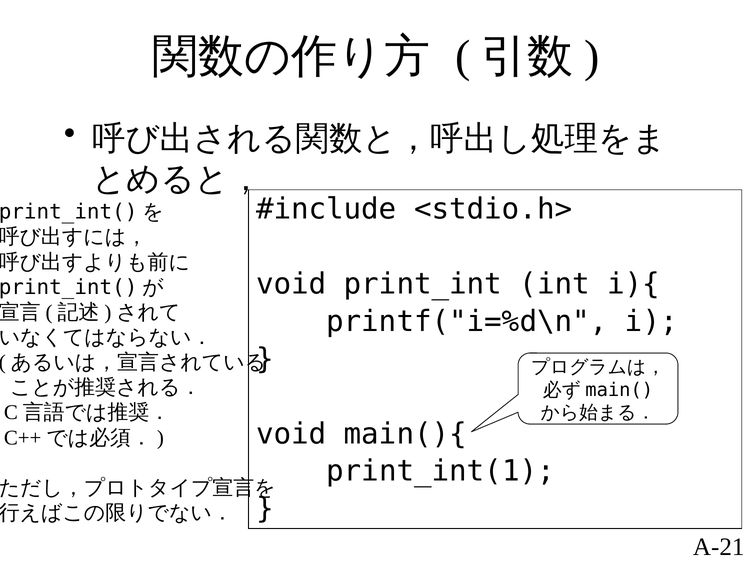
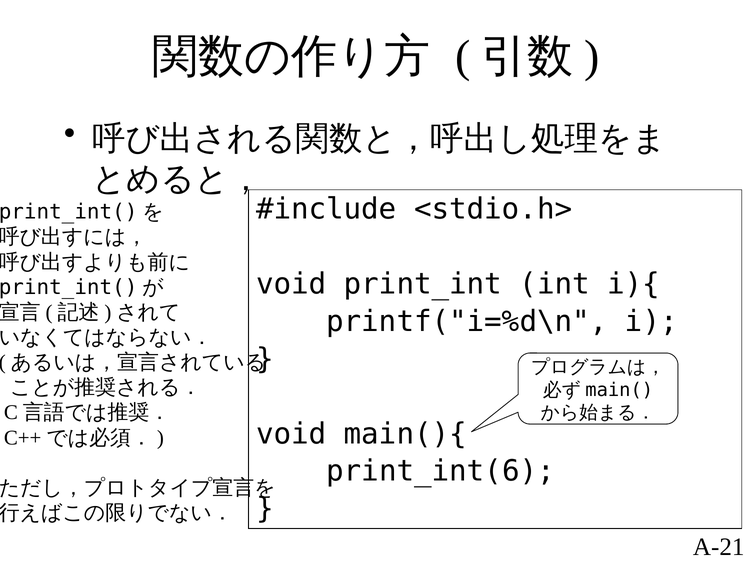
print_int(1: print_int(1 -> print_int(6
